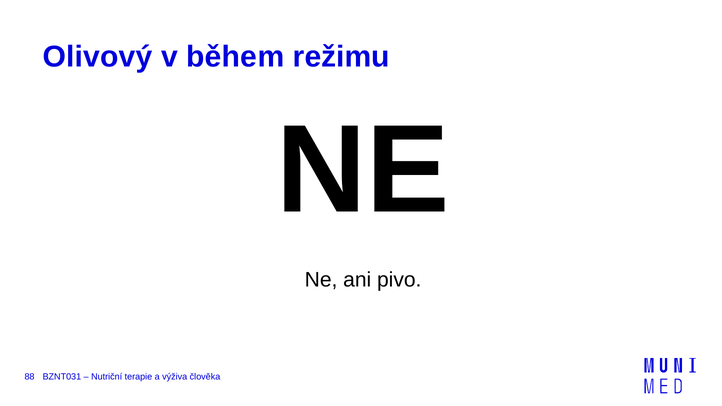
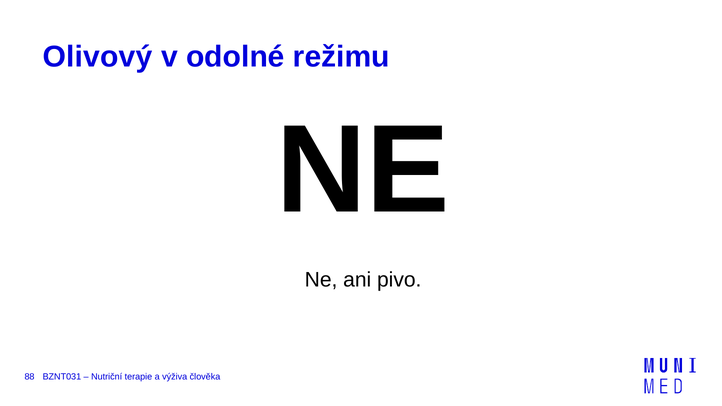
během: během -> odolné
